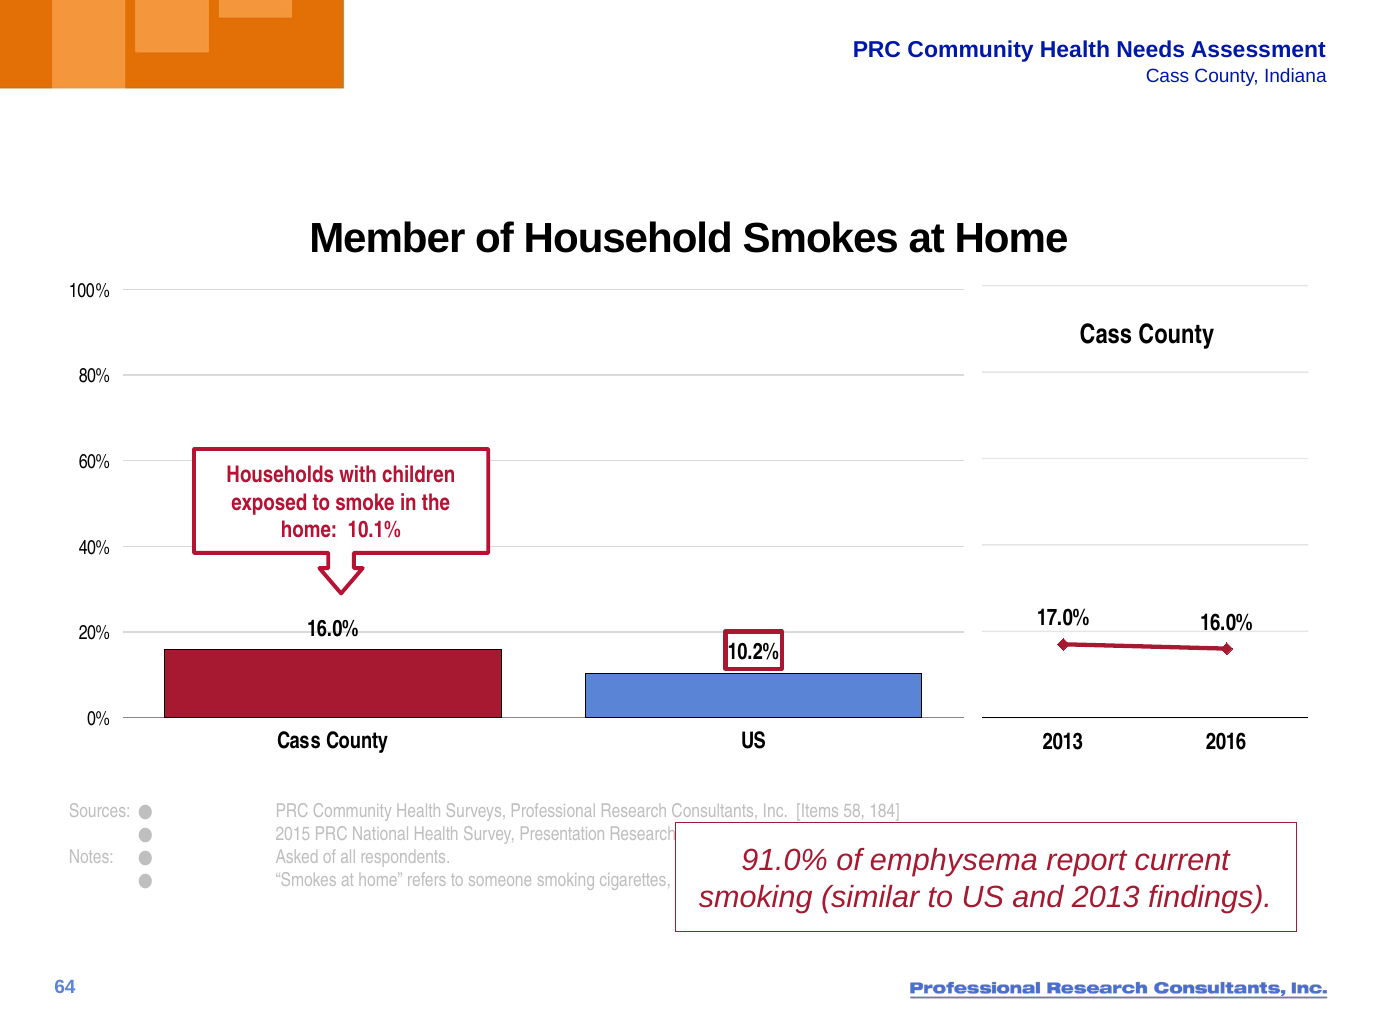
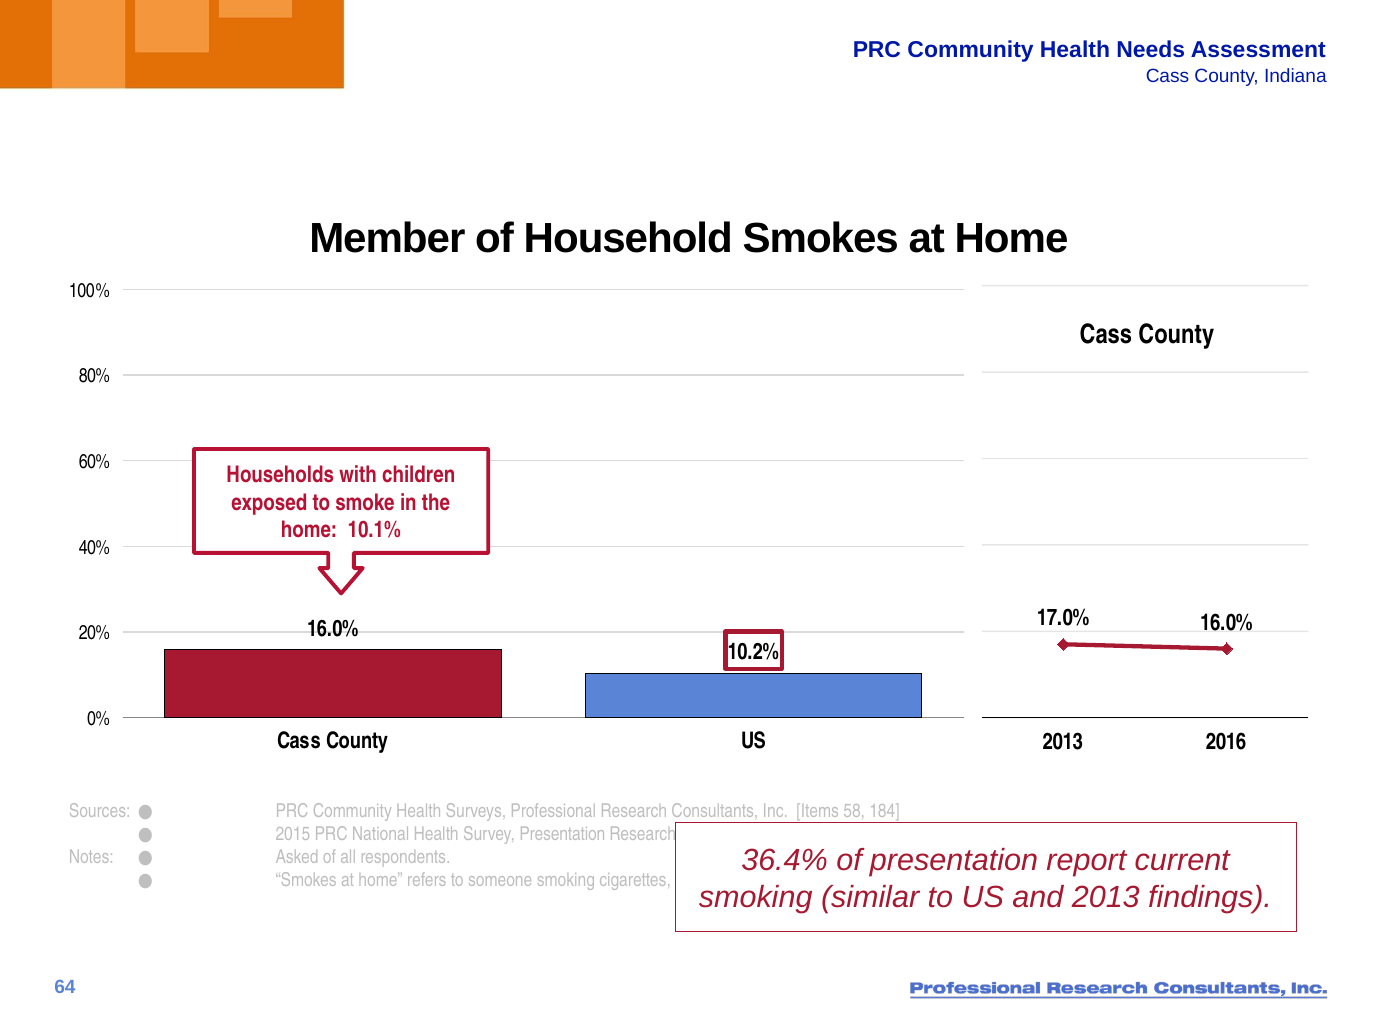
91.0%: 91.0% -> 36.4%
of emphysema: emphysema -> presentation
